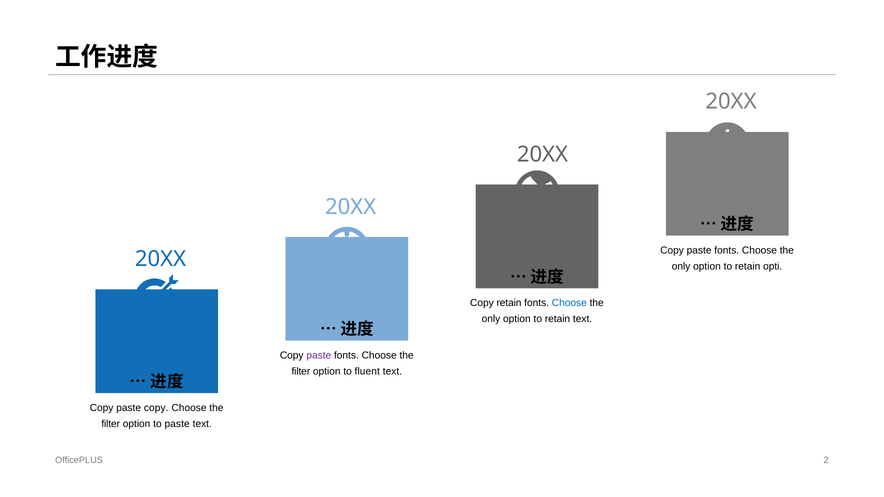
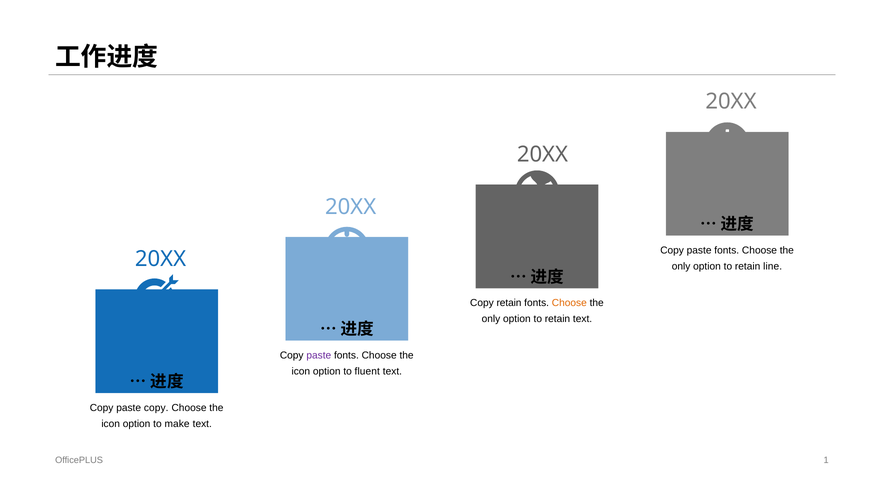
opti: opti -> line
Choose at (569, 303) colour: blue -> orange
filter at (301, 371): filter -> icon
filter at (111, 424): filter -> icon
to paste: paste -> make
2: 2 -> 1
